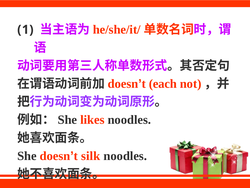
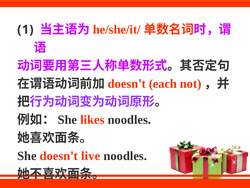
silk: silk -> live
